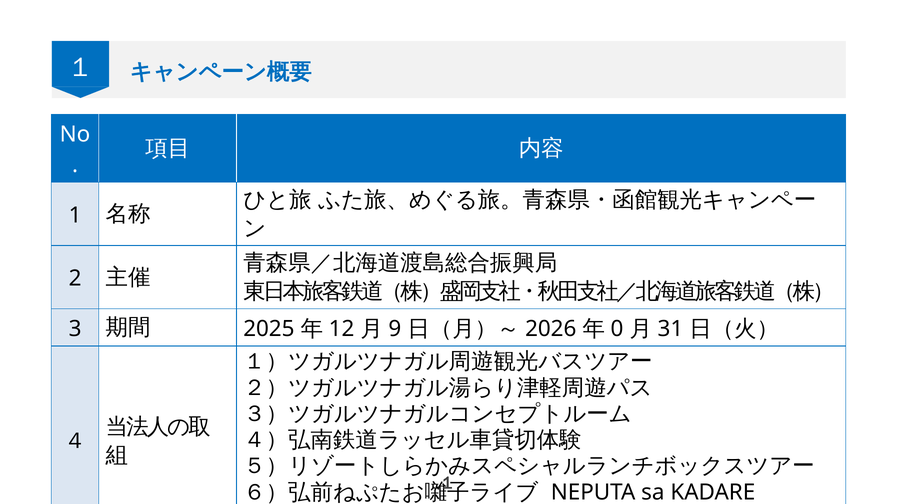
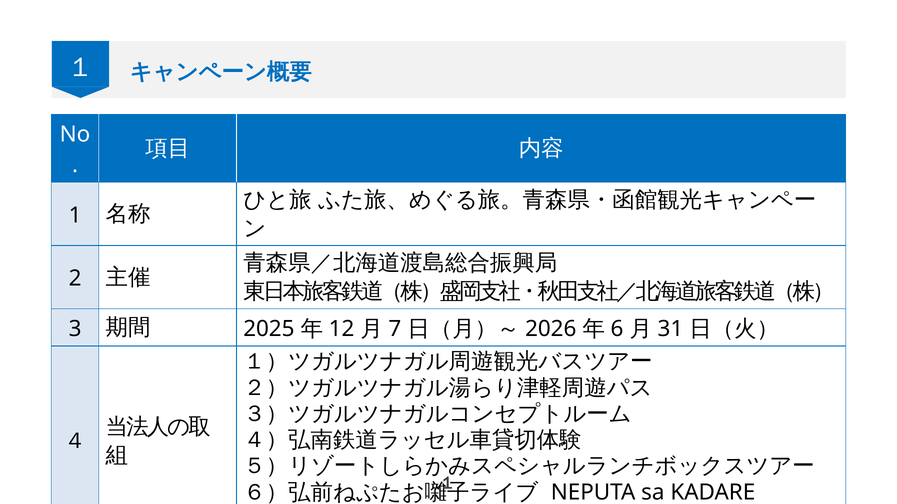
9: 9 -> 7
0: 0 -> 6
